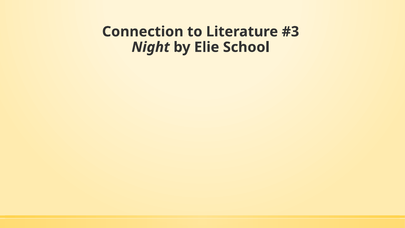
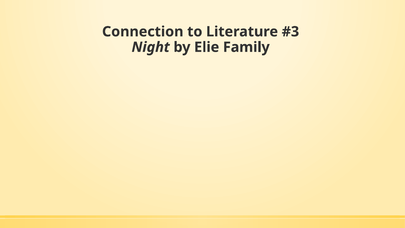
School: School -> Family
